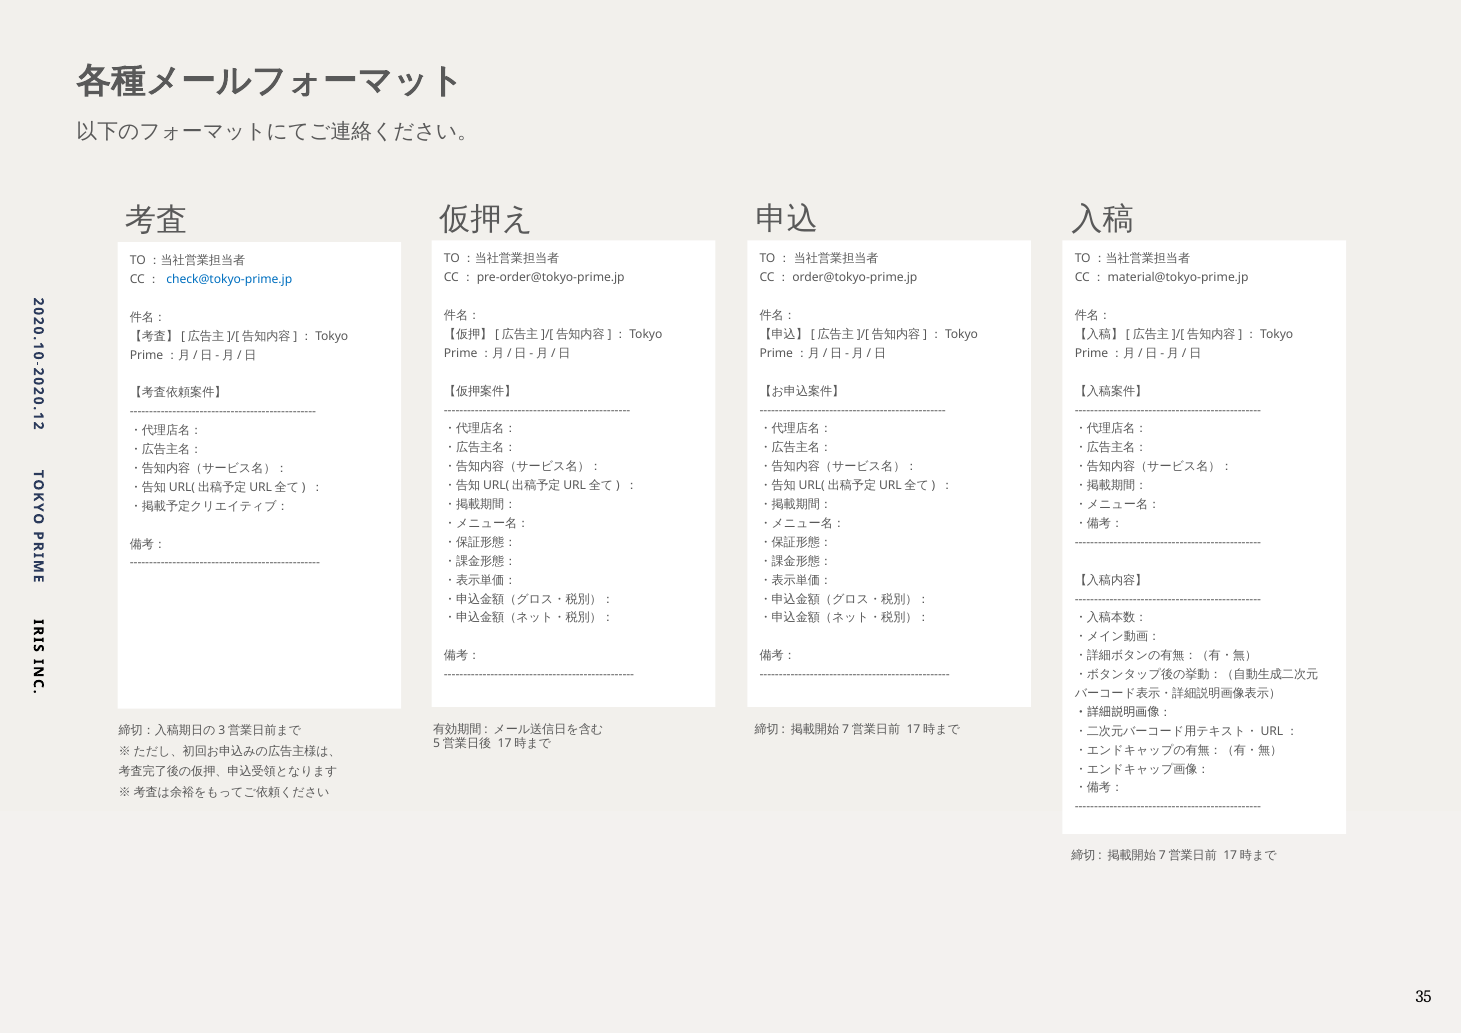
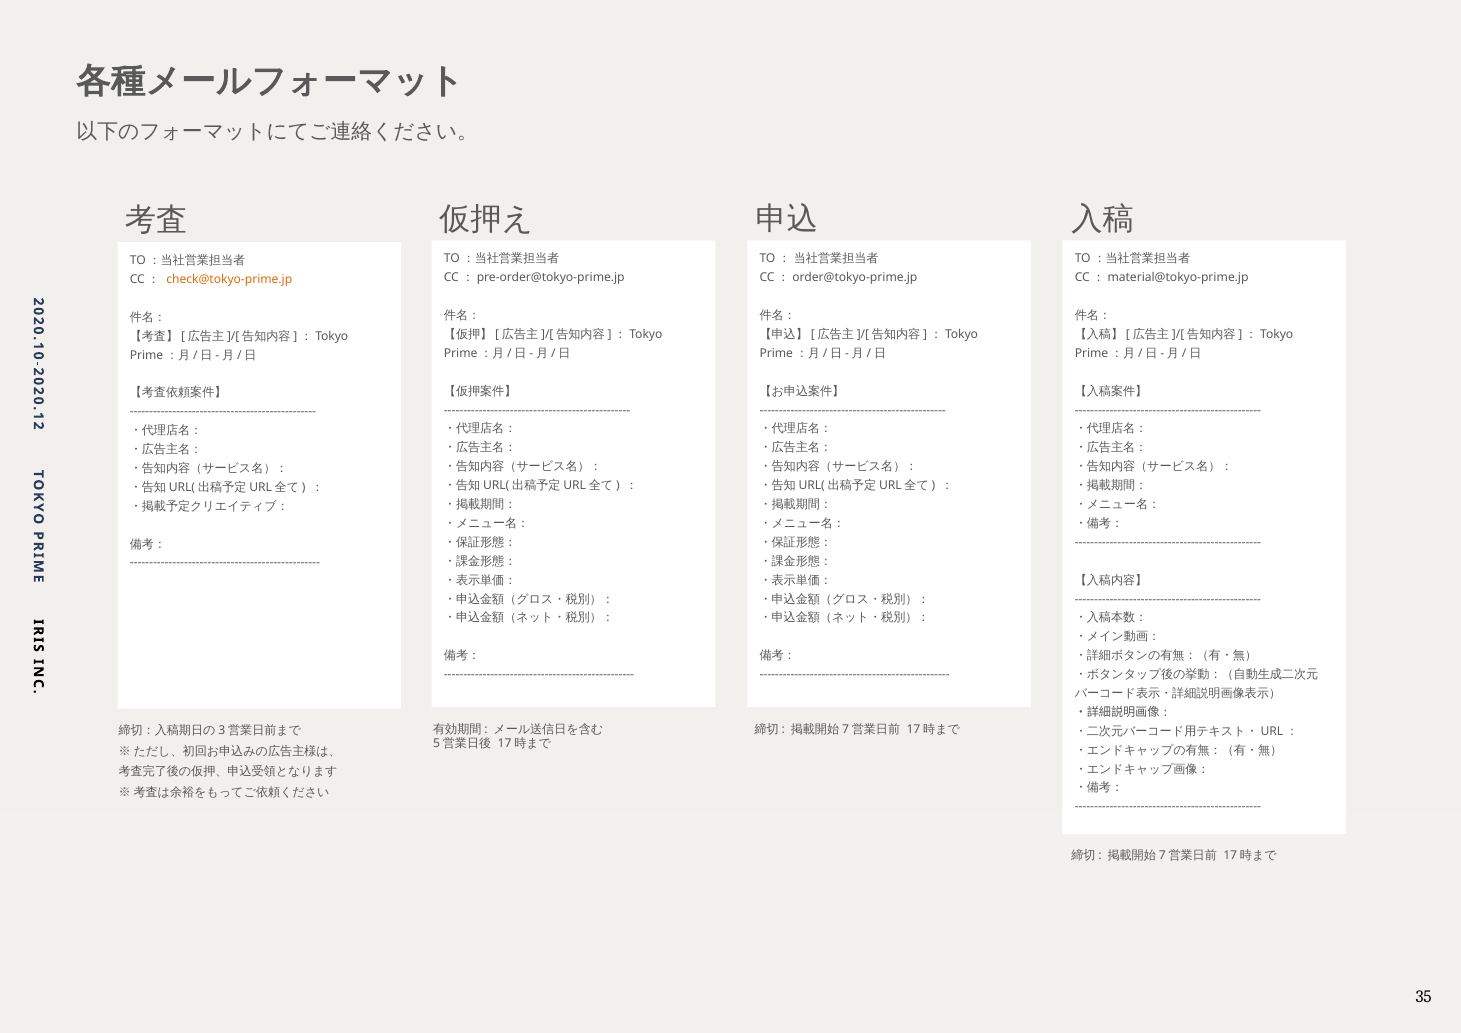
check@tokyo-prime.jp colour: blue -> orange
